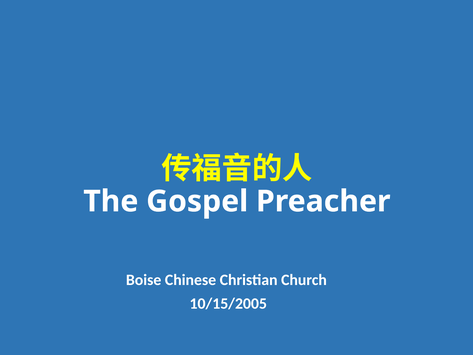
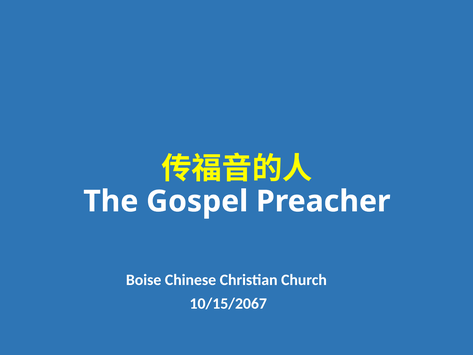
10/15/2005: 10/15/2005 -> 10/15/2067
